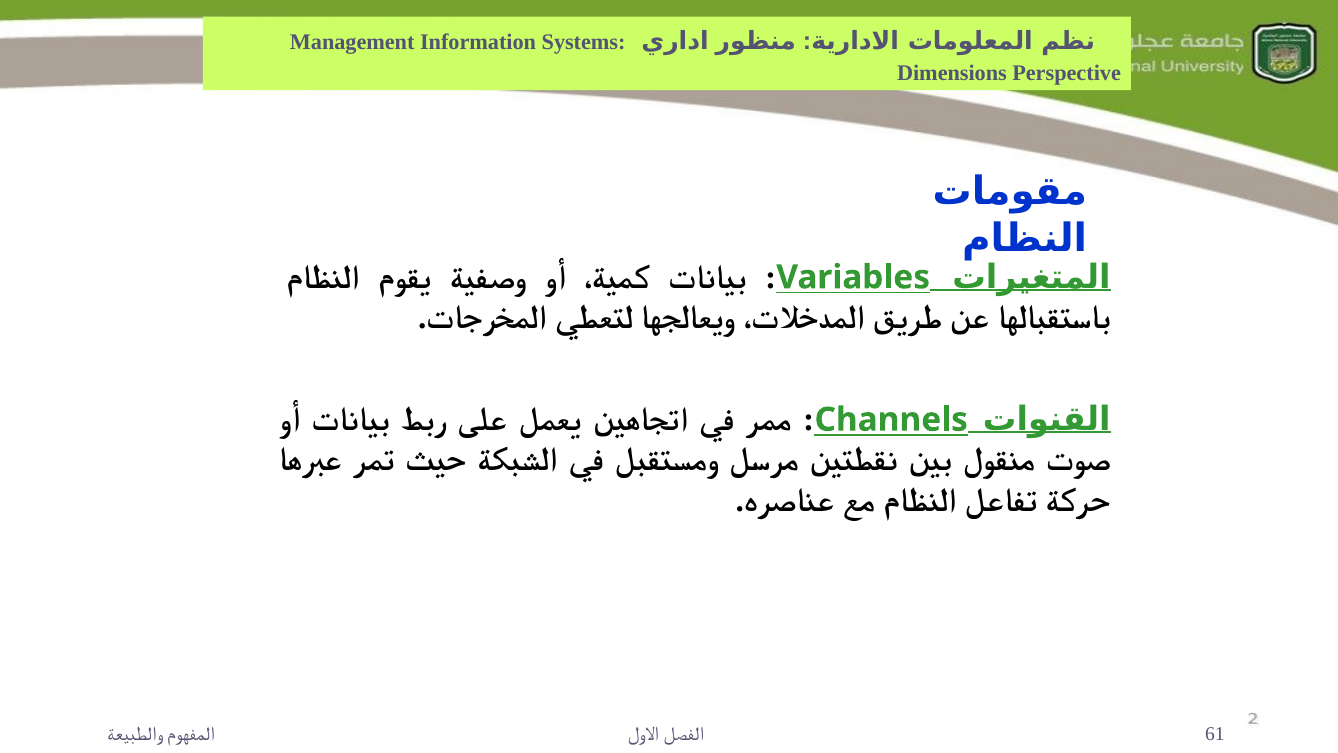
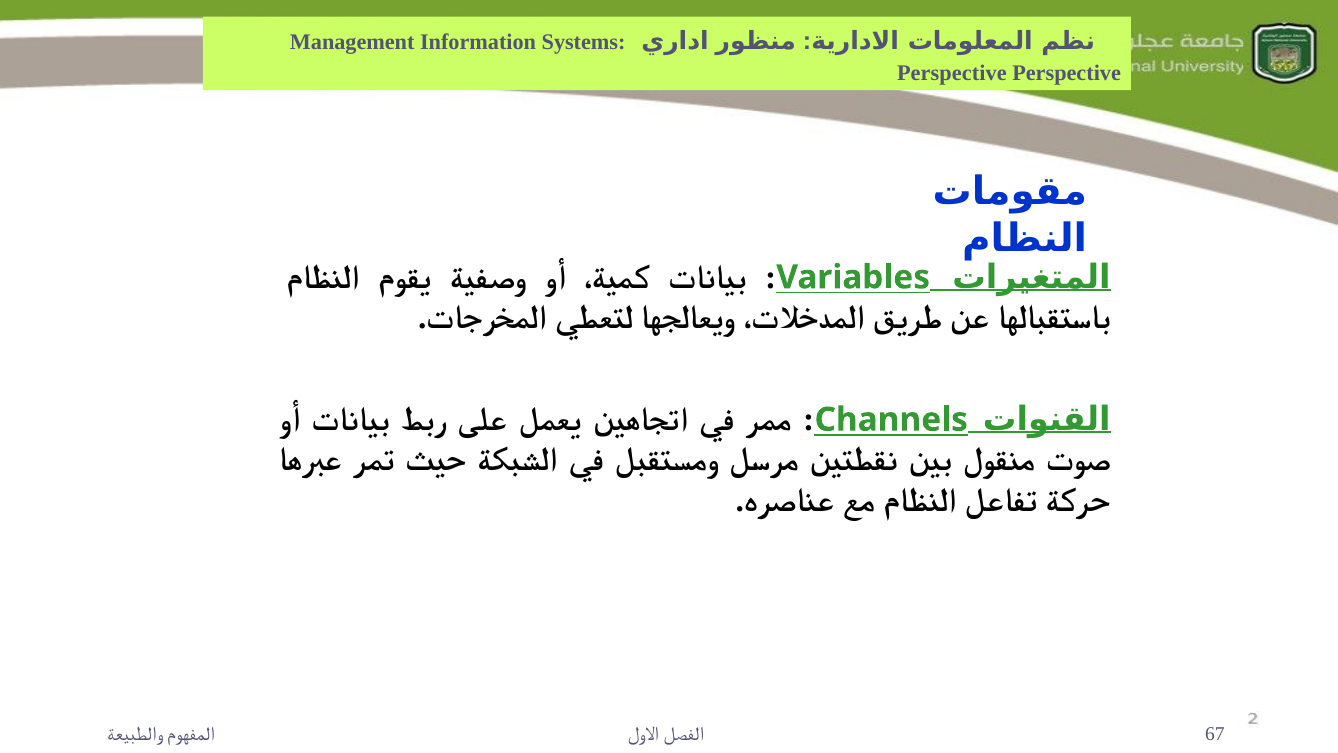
Dimensions at (952, 73): Dimensions -> Perspective
61: 61 -> 67
